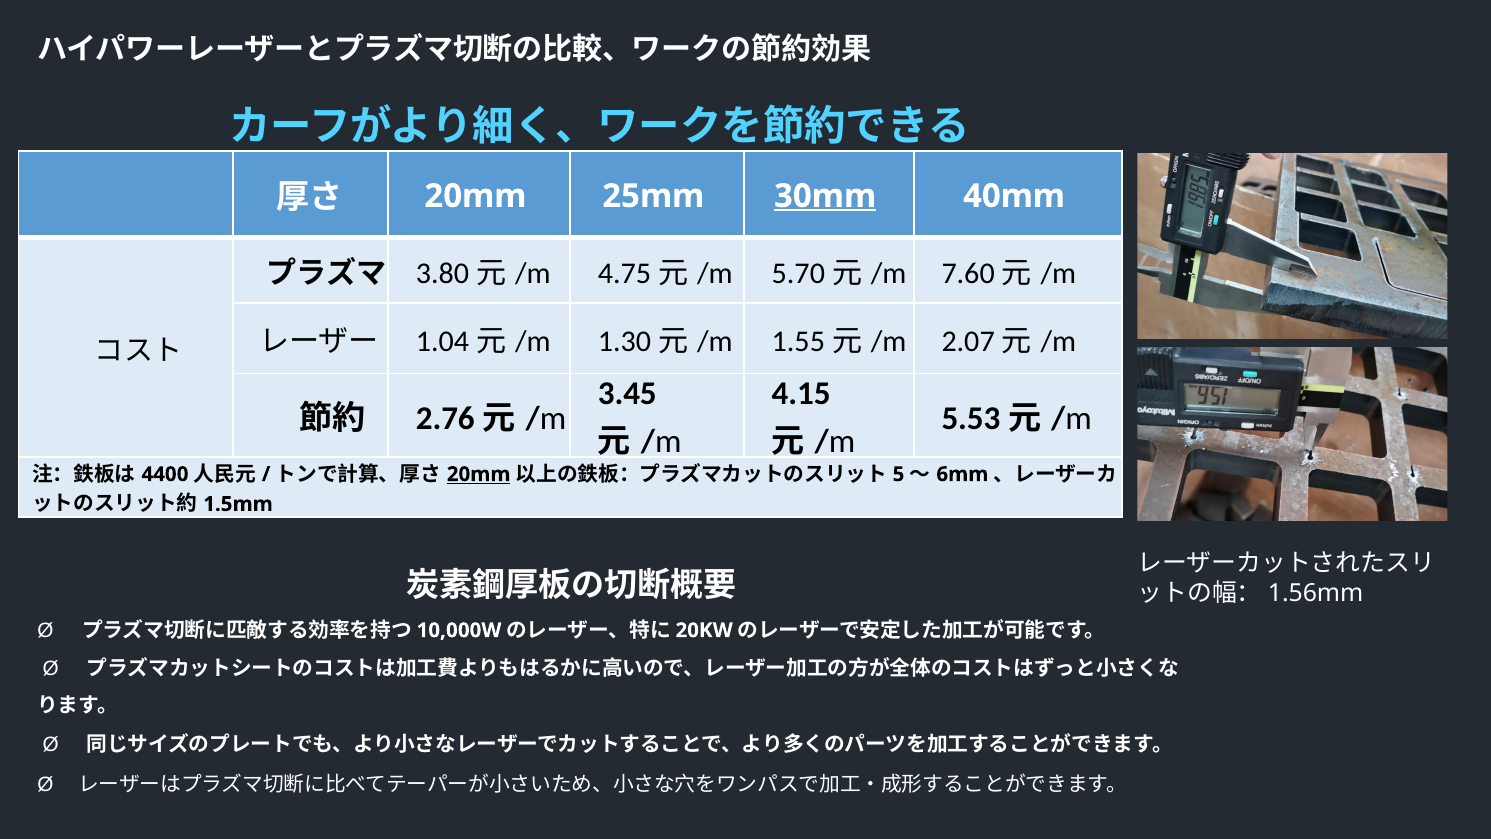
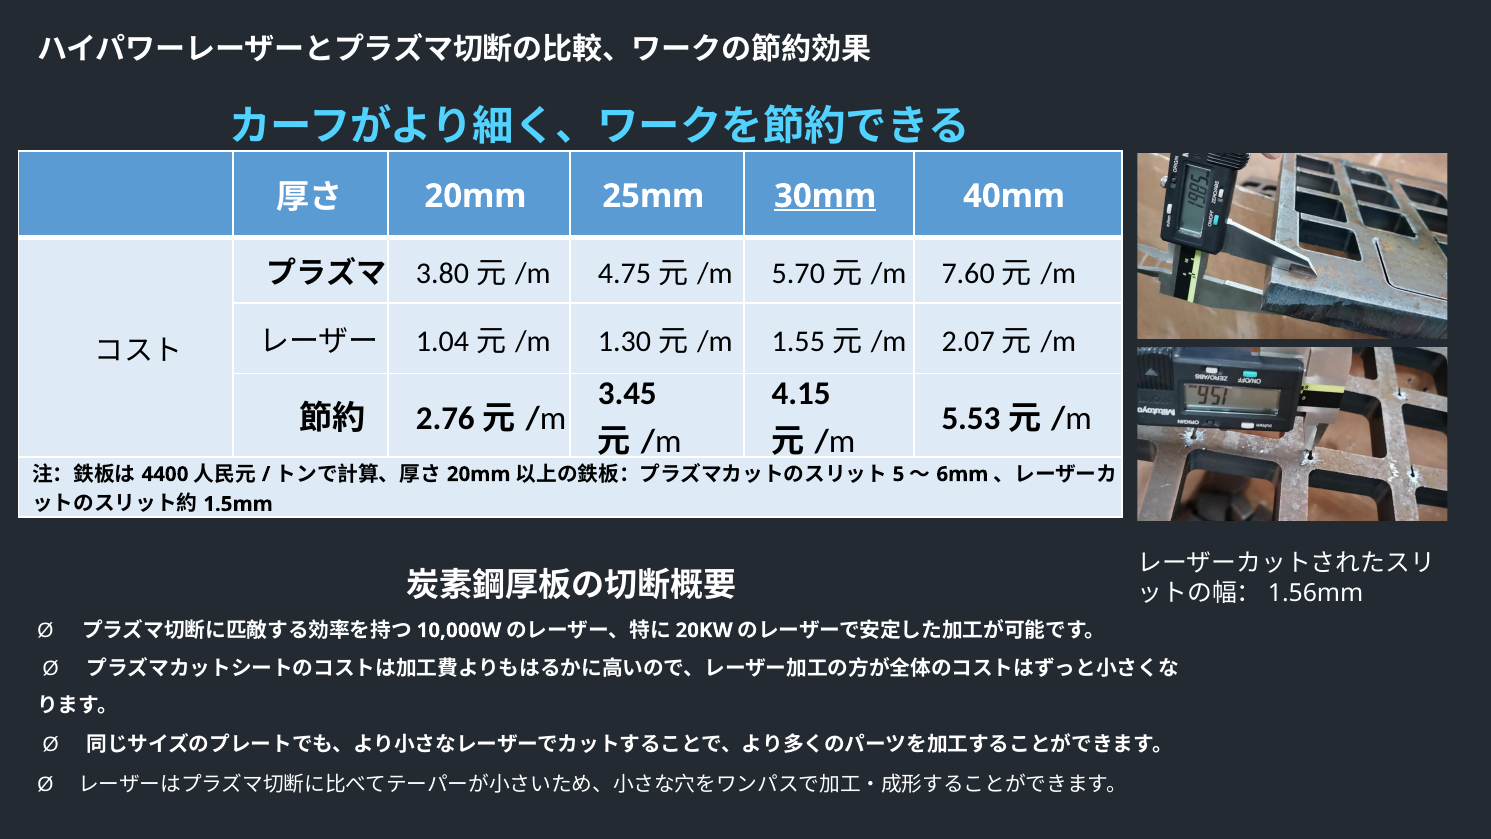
20mm at (479, 474) underline: present -> none
